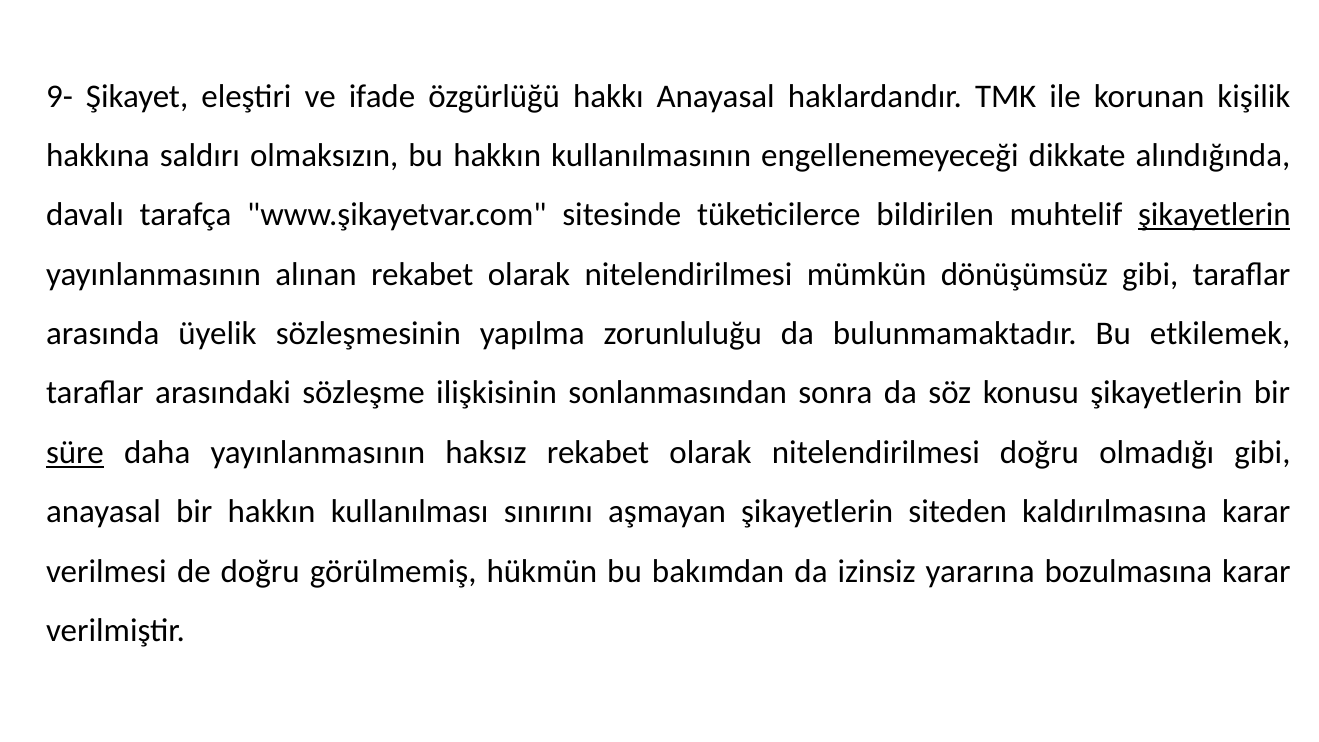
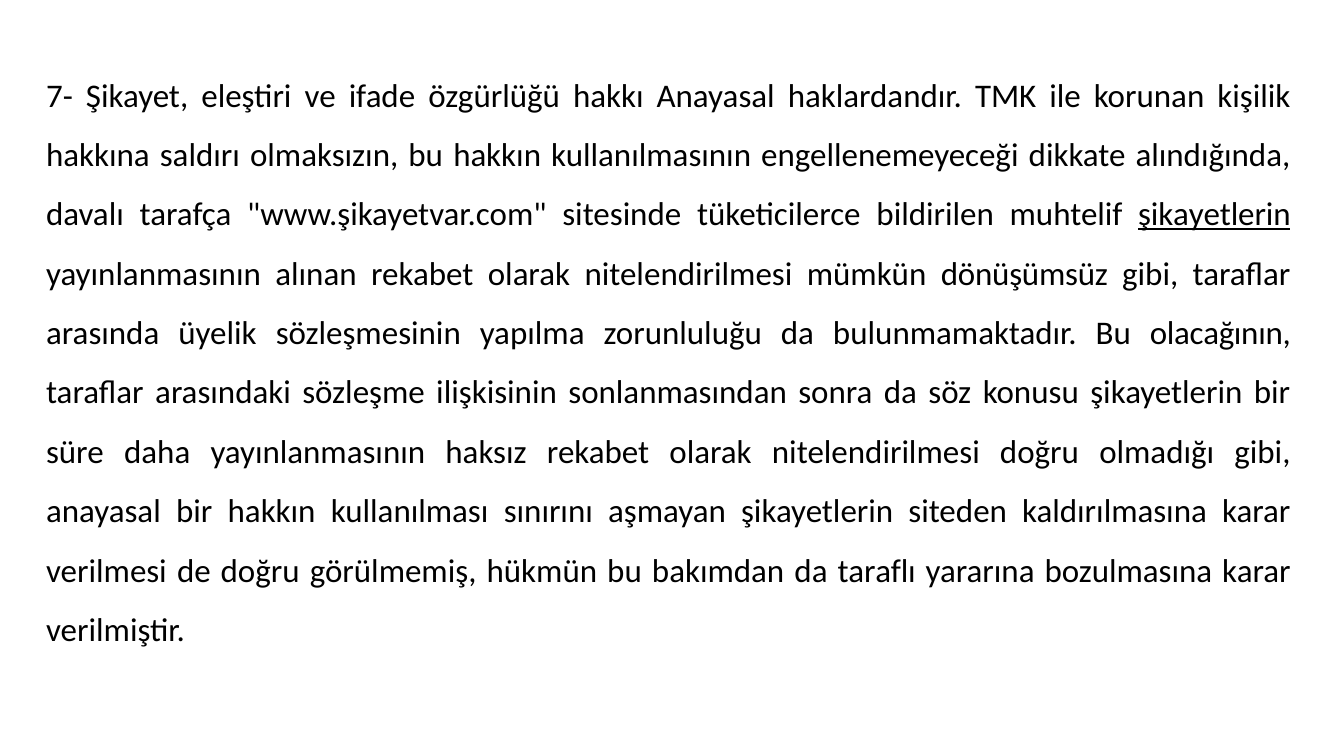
9-: 9- -> 7-
etkilemek: etkilemek -> olacağının
süre underline: present -> none
izinsiz: izinsiz -> taraflı
